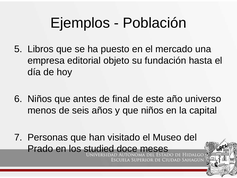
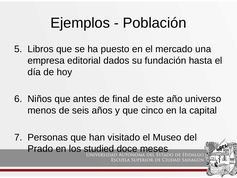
objeto: objeto -> dados
que niños: niños -> cinco
